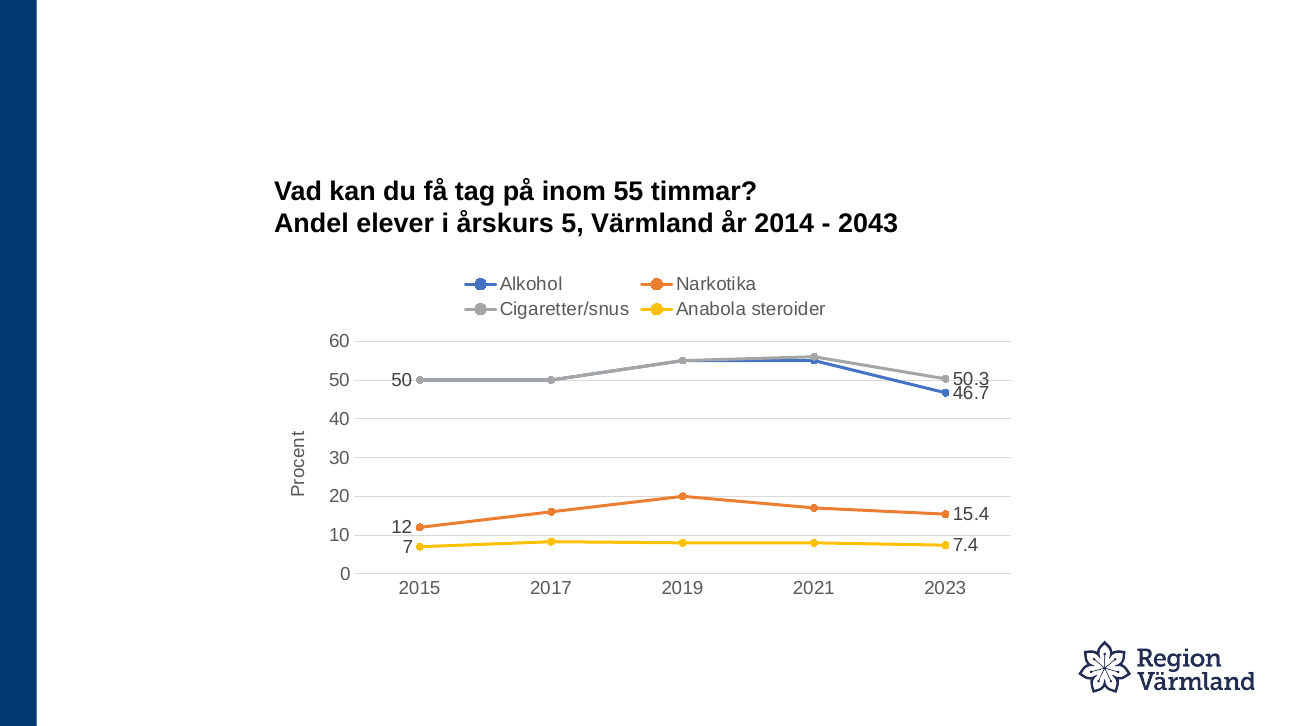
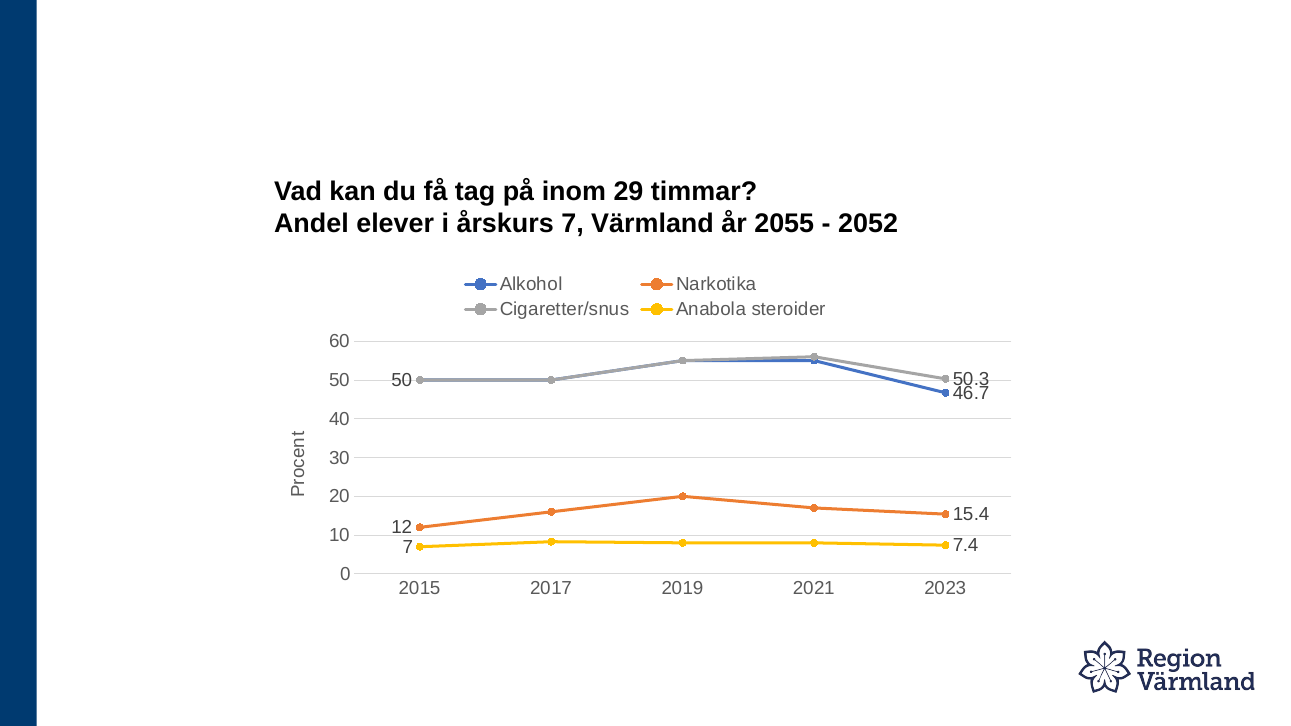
55: 55 -> 29
årskurs 5: 5 -> 7
2014: 2014 -> 2055
2043: 2043 -> 2052
